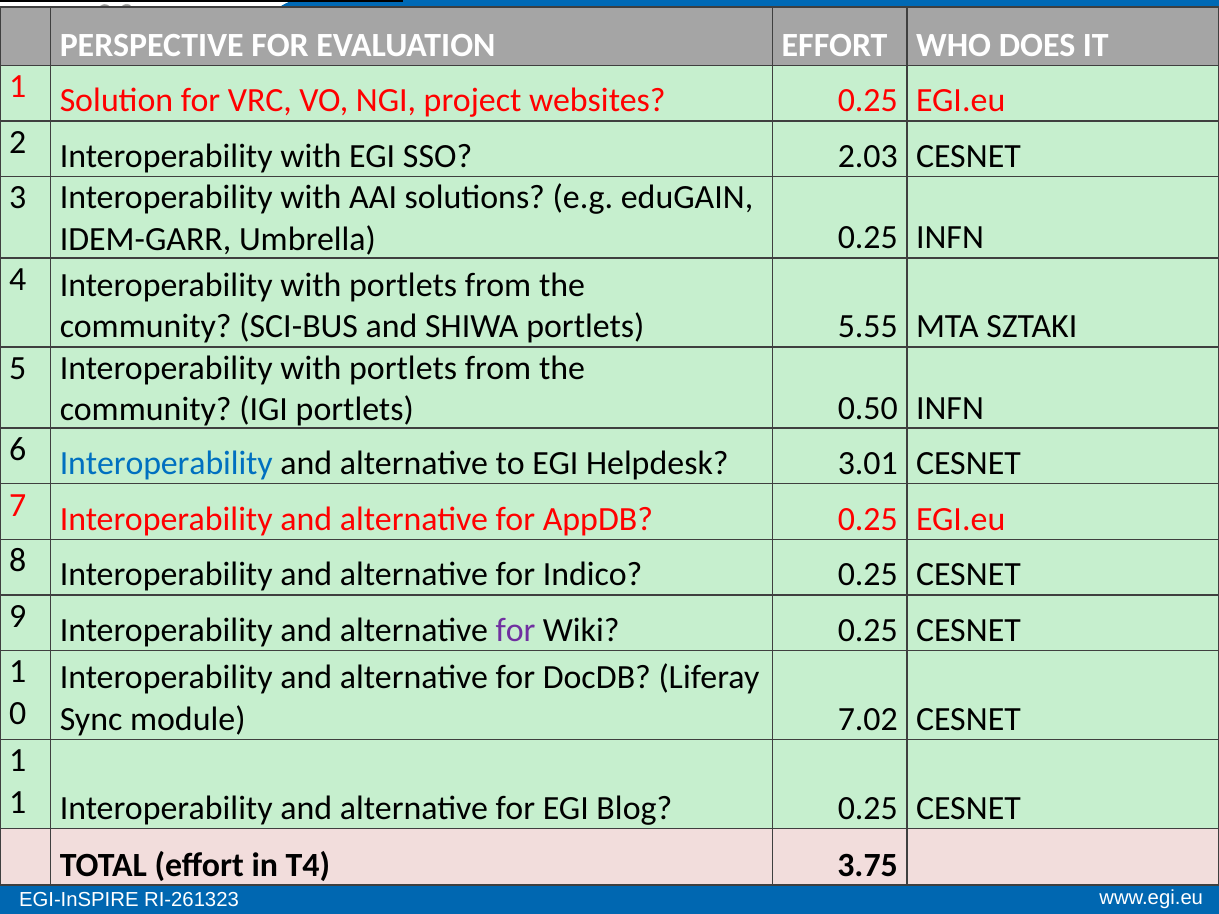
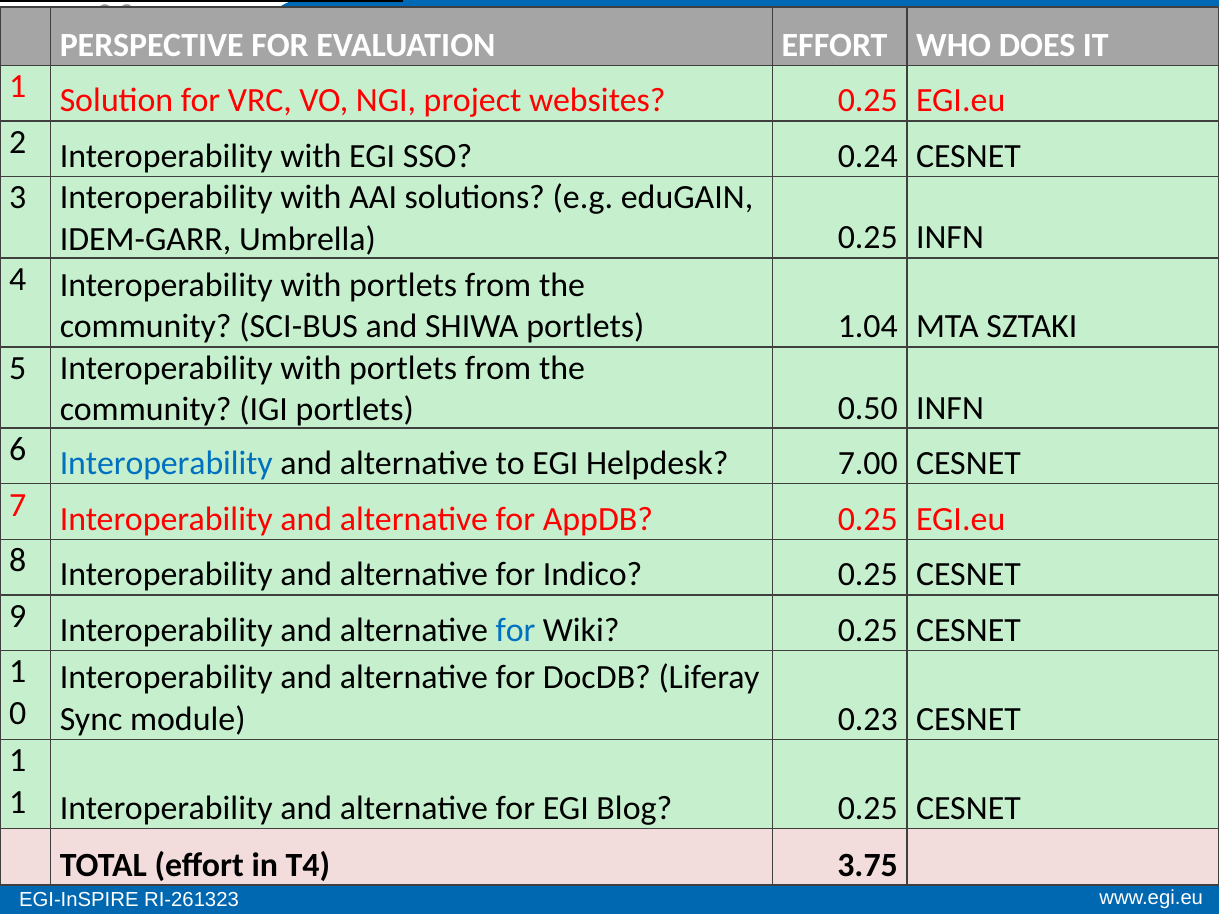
2.03: 2.03 -> 0.24
5.55: 5.55 -> 1.04
3.01: 3.01 -> 7.00
for at (516, 630) colour: purple -> blue
7.02: 7.02 -> 0.23
